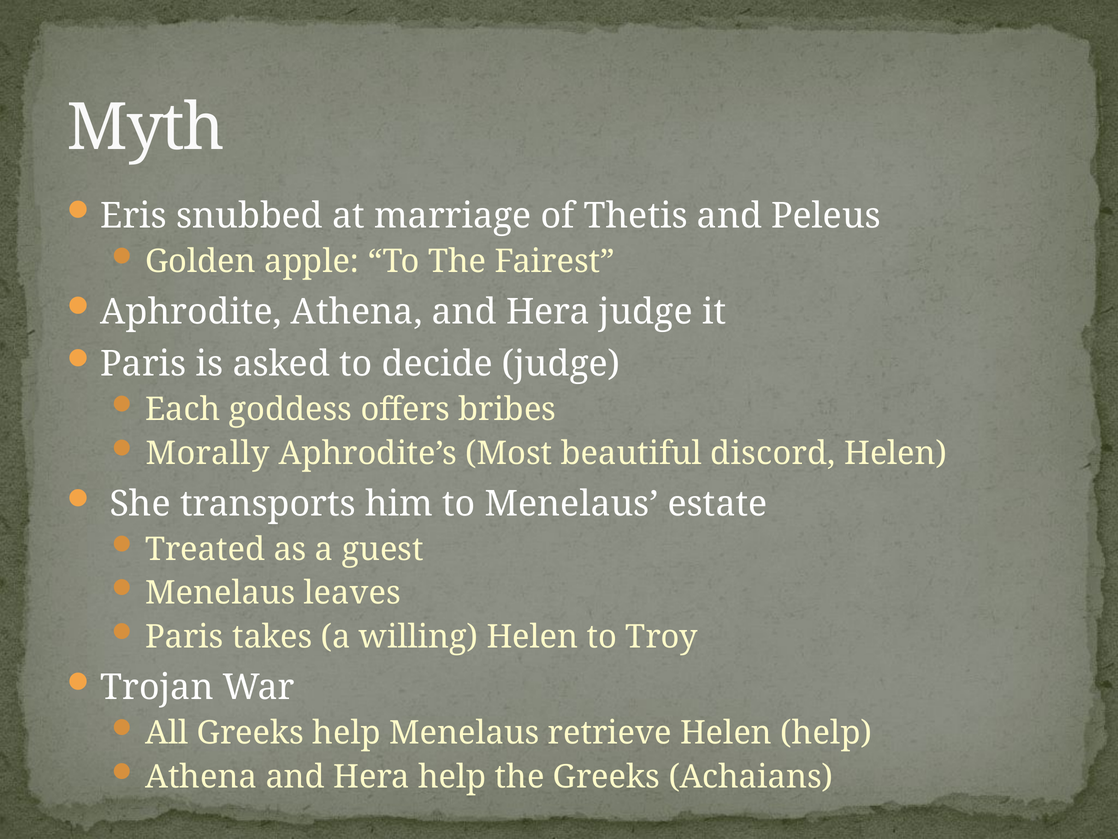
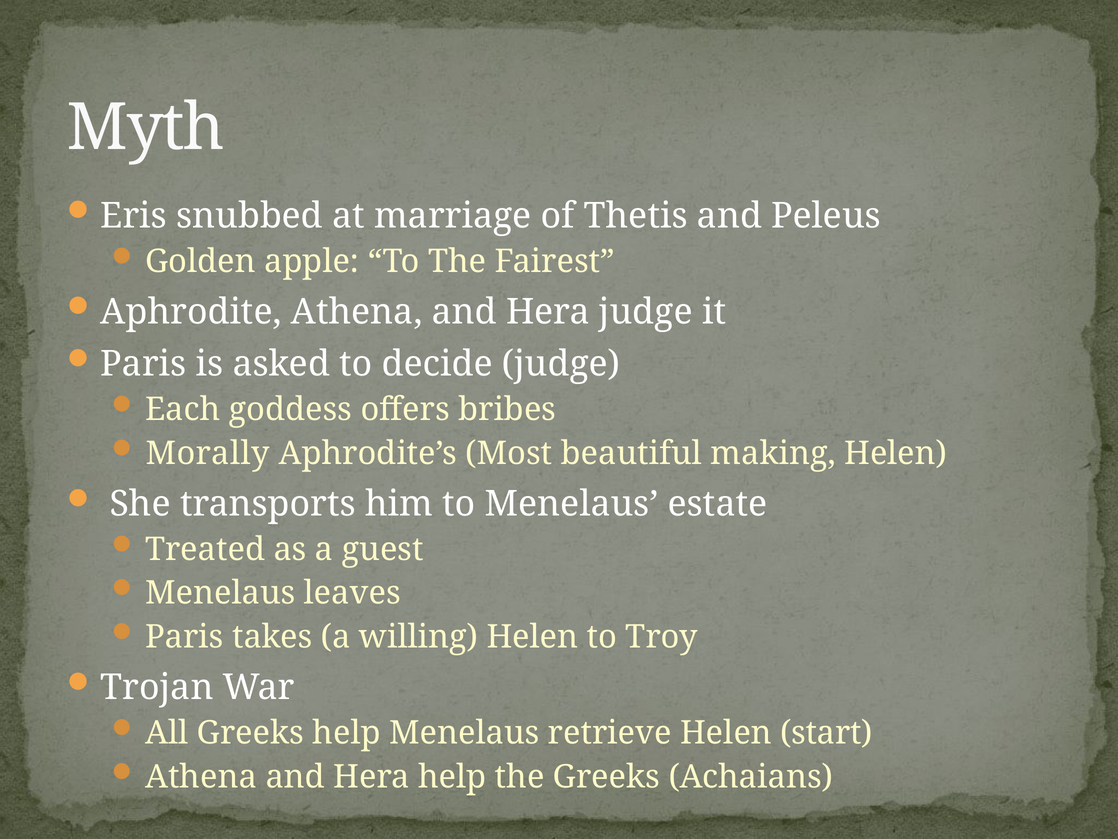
discord: discord -> making
Helen help: help -> start
